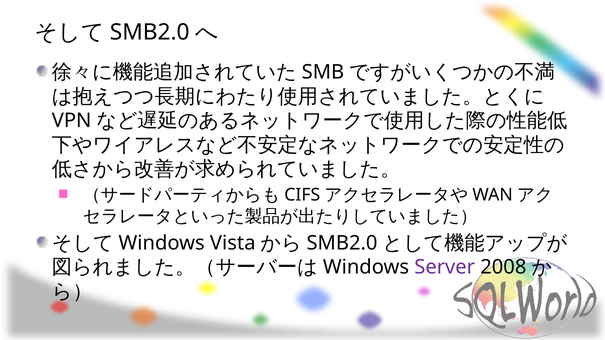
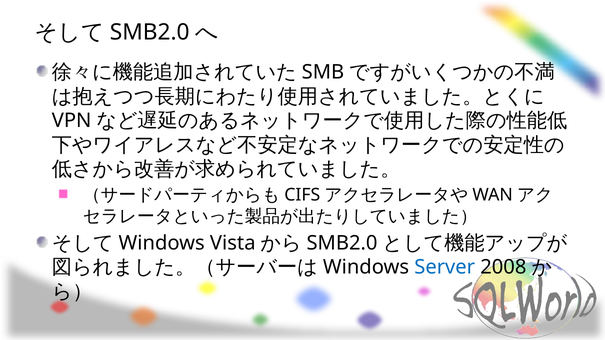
Server colour: purple -> blue
